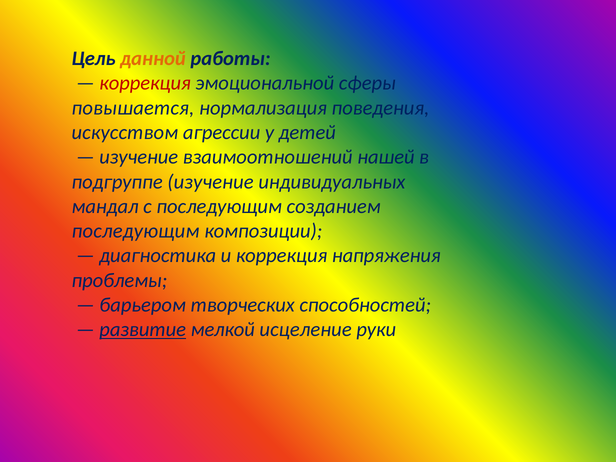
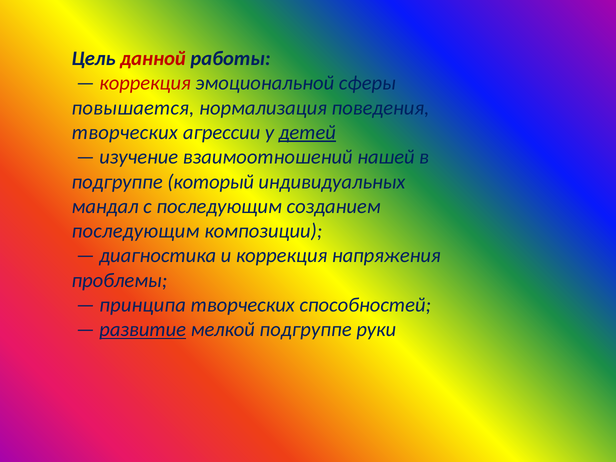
данной colour: orange -> red
искусством at (125, 133): искусством -> творческих
детей underline: none -> present
подгруппе изучение: изучение -> который
барьером: барьером -> принципа
мелкой исцеление: исцеление -> подгруппе
